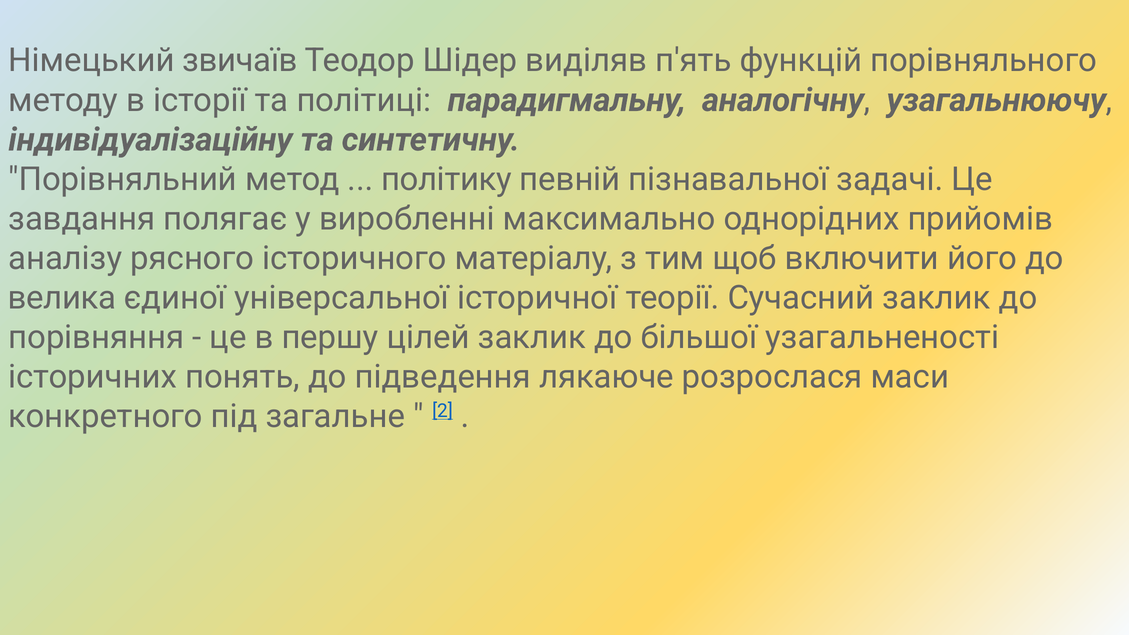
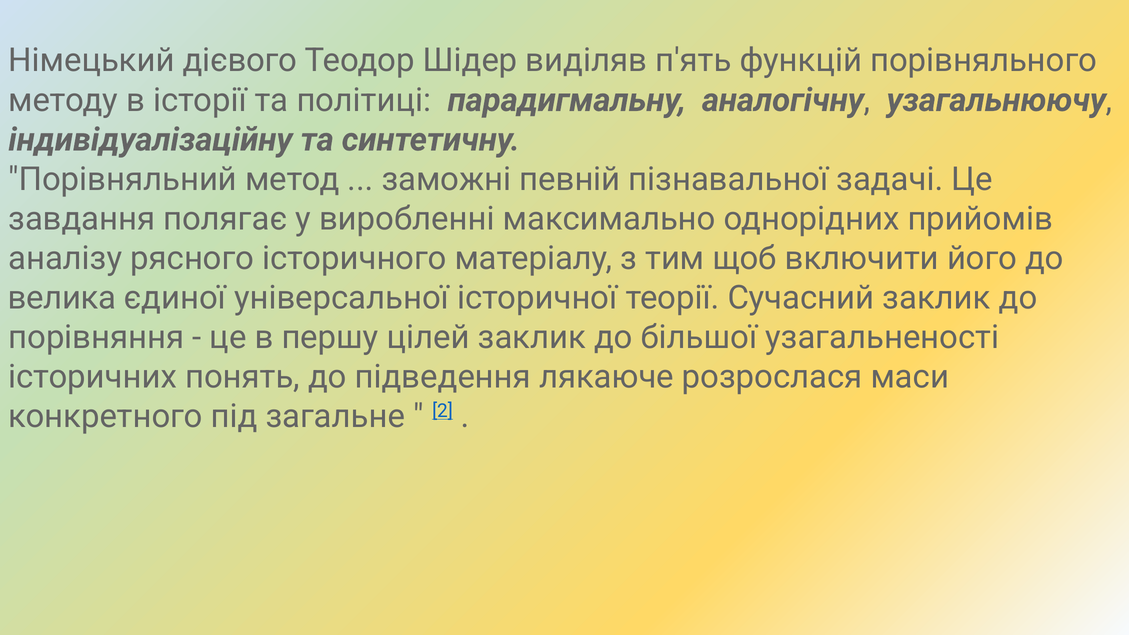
звичаїв: звичаїв -> дієвого
політику: політику -> заможні
